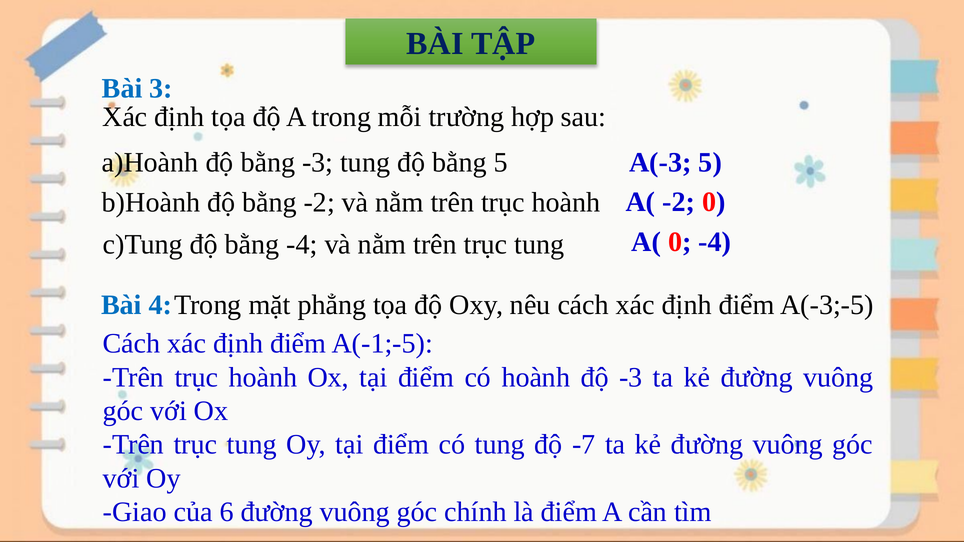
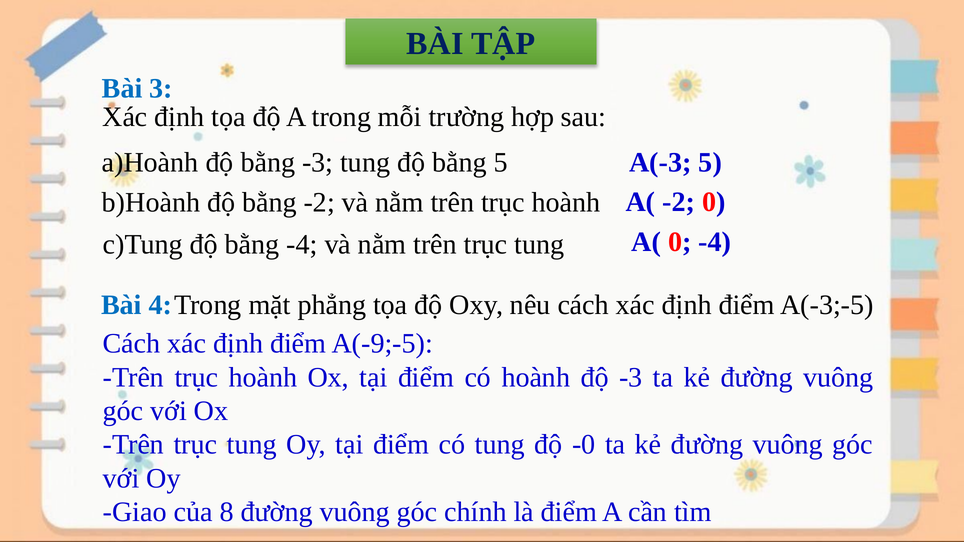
A(-1;-5: A(-1;-5 -> A(-9;-5
-7: -7 -> -0
6: 6 -> 8
